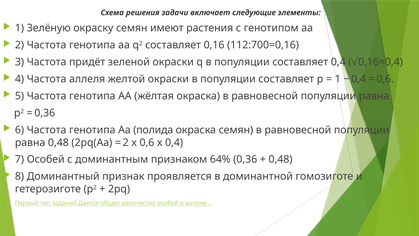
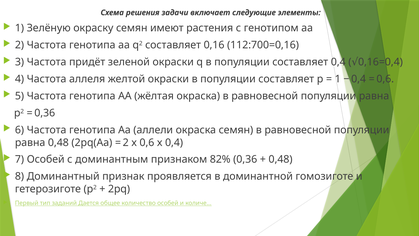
полида: полида -> аллели
64%: 64% -> 82%
